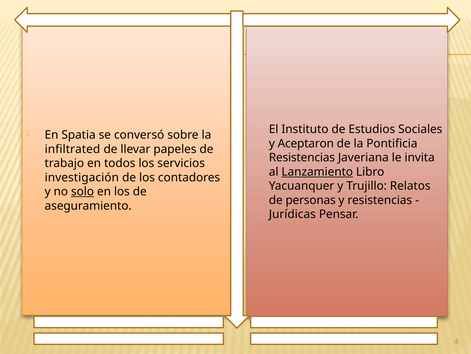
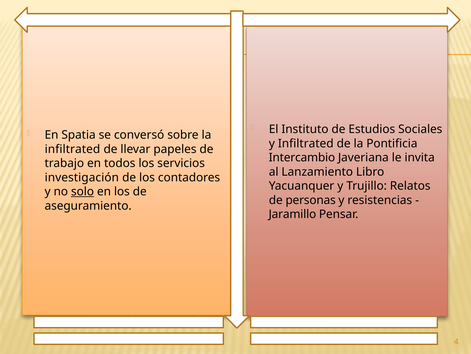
y Aceptaron: Aceptaron -> Infiltrated
Resistencias at (302, 157): Resistencias -> Intercambio
Lanzamiento underline: present -> none
Jurídicas: Jurídicas -> Jaramillo
